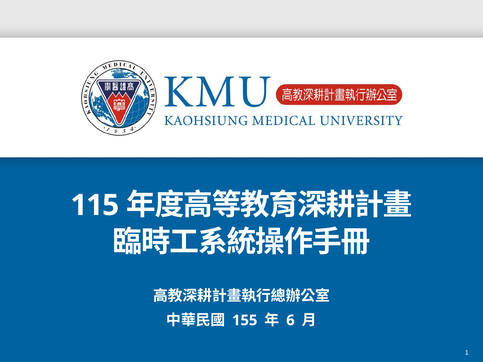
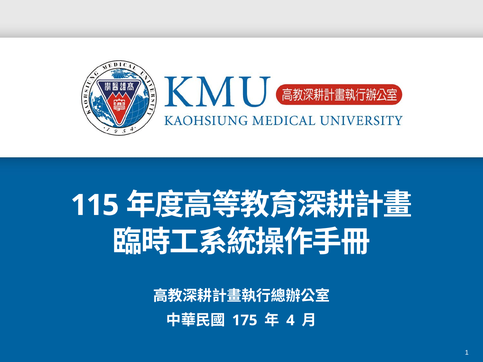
155: 155 -> 175
6: 6 -> 4
